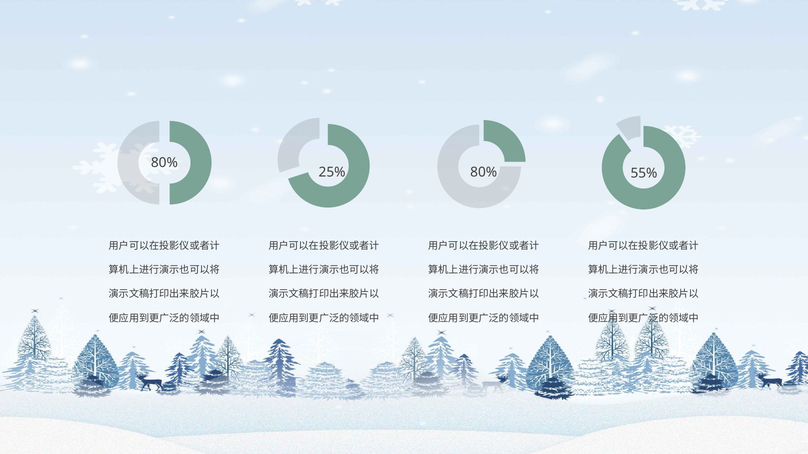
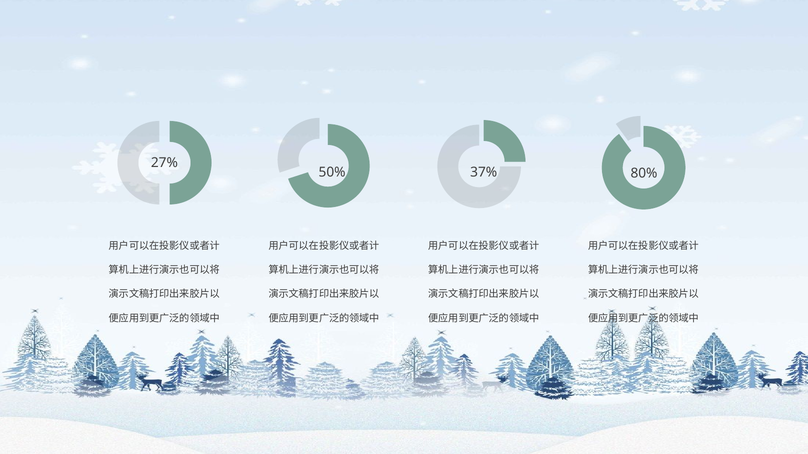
80% at (164, 163): 80% -> 27%
25%: 25% -> 50%
80% at (484, 172): 80% -> 37%
55%: 55% -> 80%
